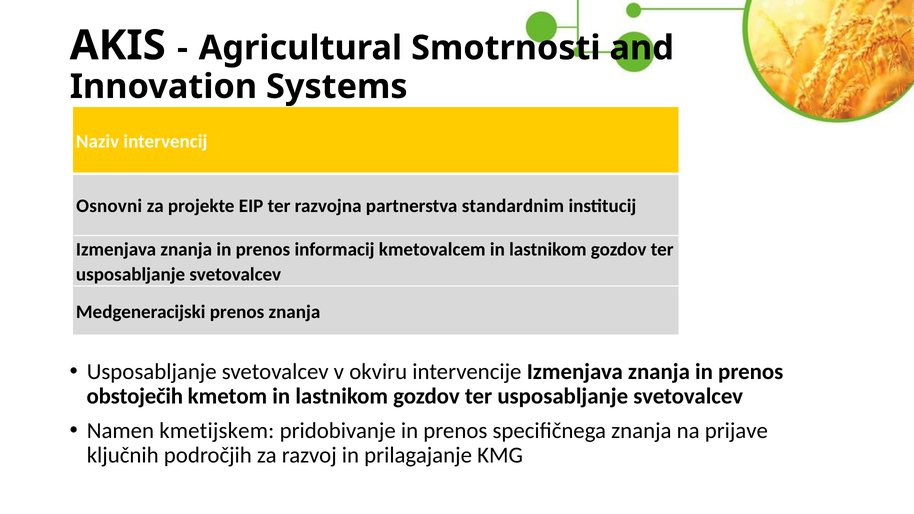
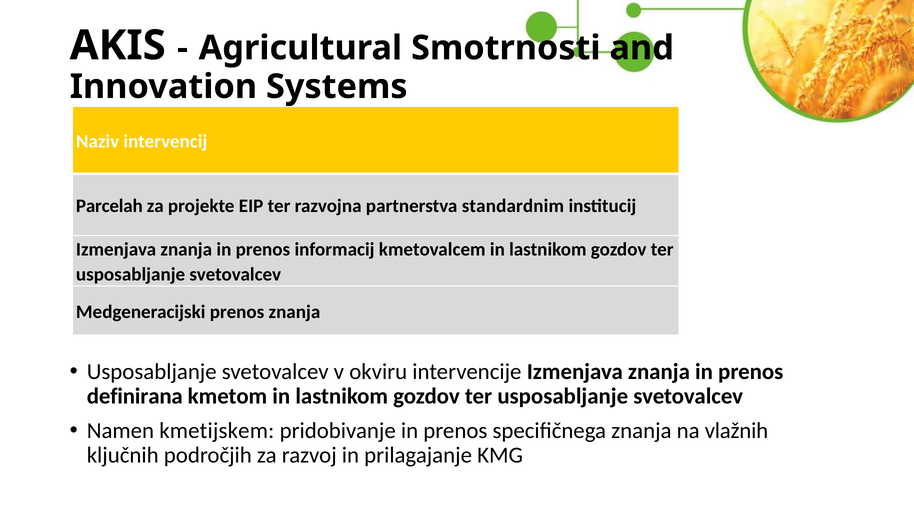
Osnovni: Osnovni -> Parcelah
obstoječih: obstoječih -> definirana
prijave: prijave -> vlažnih
